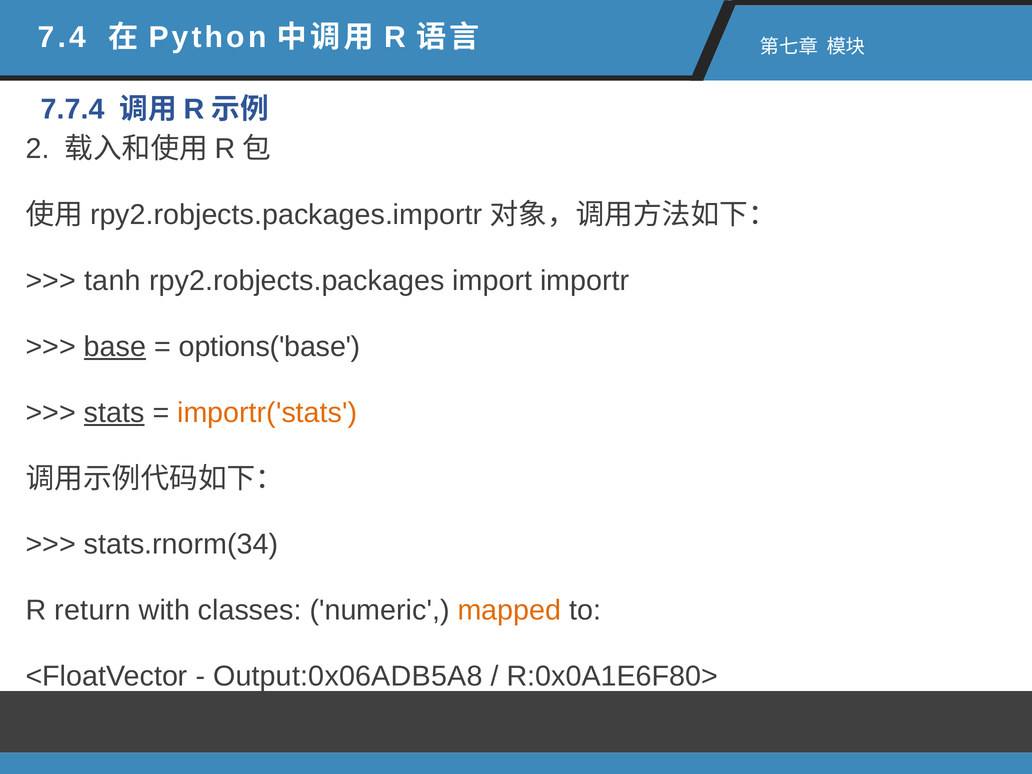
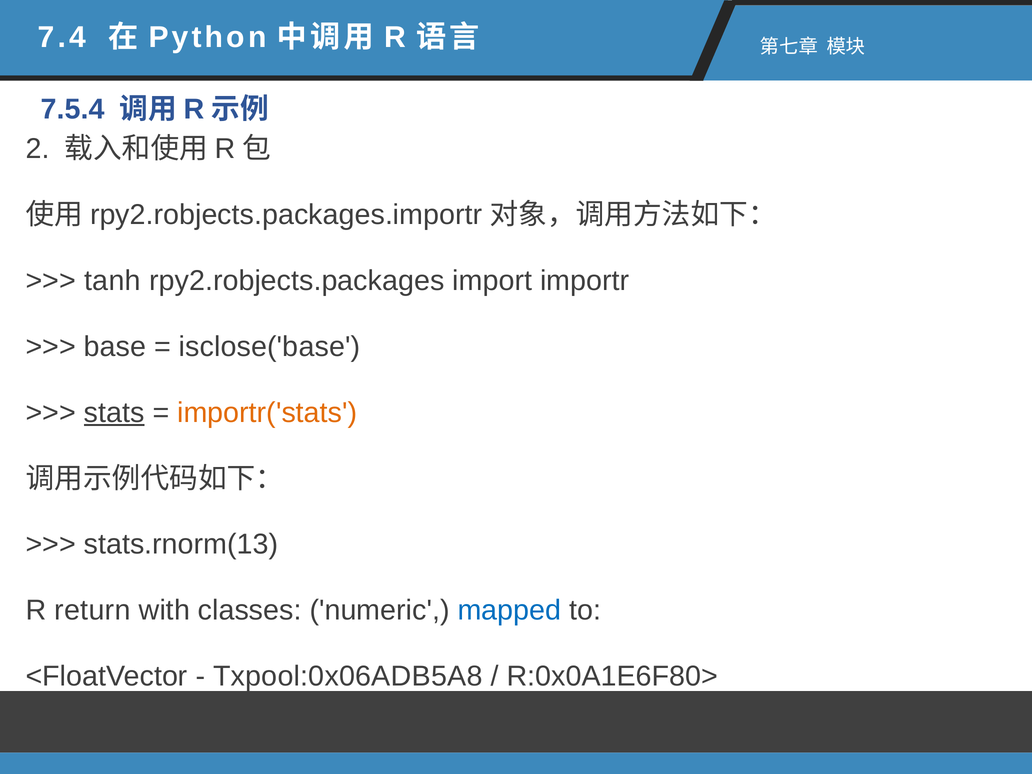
7.7.4: 7.7.4 -> 7.5.4
base underline: present -> none
options('base: options('base -> isclose('base
stats.rnorm(34: stats.rnorm(34 -> stats.rnorm(13
mapped colour: orange -> blue
Output:0x06ADB5A8: Output:0x06ADB5A8 -> Txpool:0x06ADB5A8
